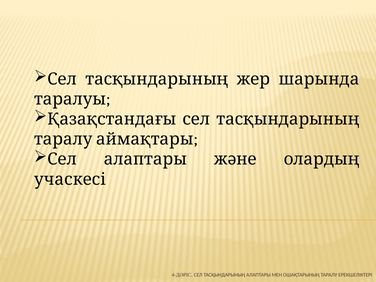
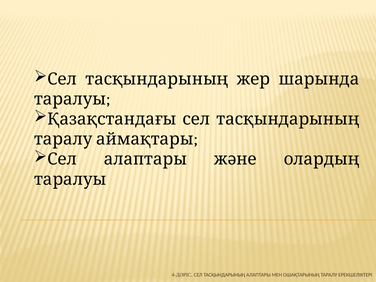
учаскесі at (70, 179): учаскесі -> таралуы
